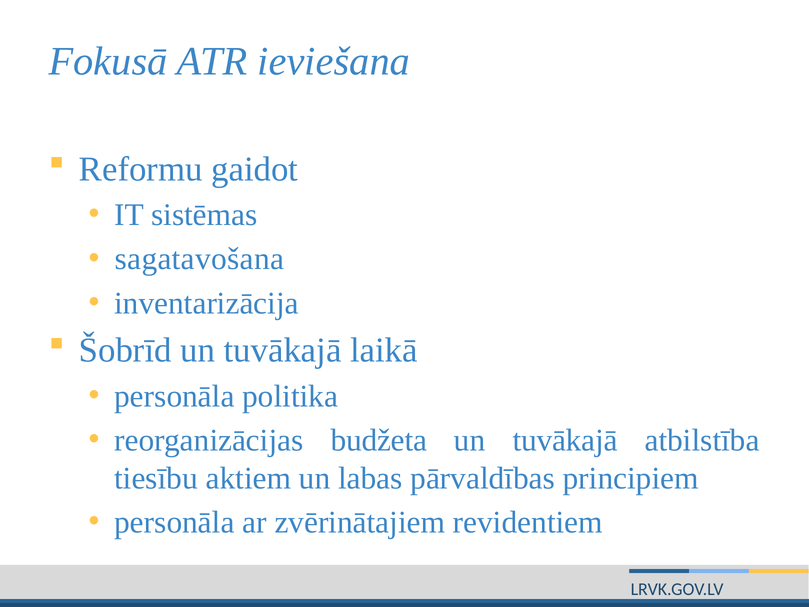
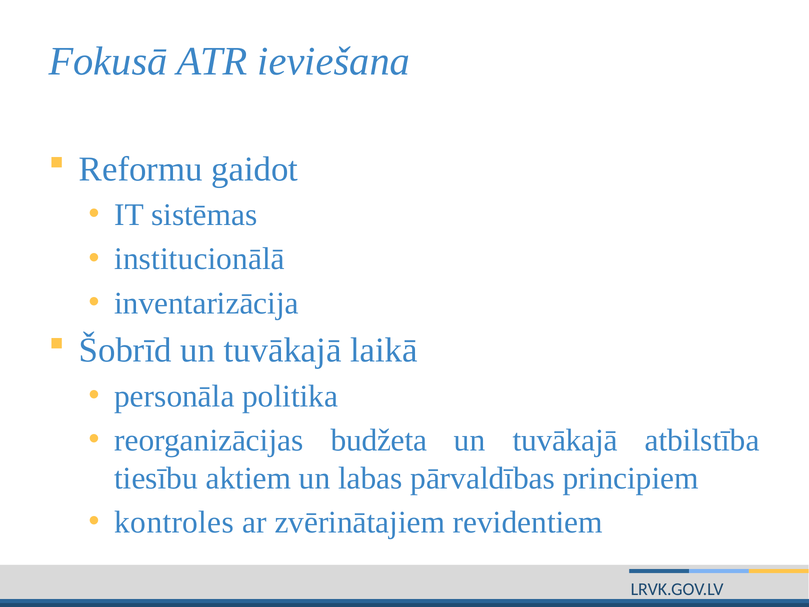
sagatavošana: sagatavošana -> institucionālā
personāla at (174, 522): personāla -> kontroles
